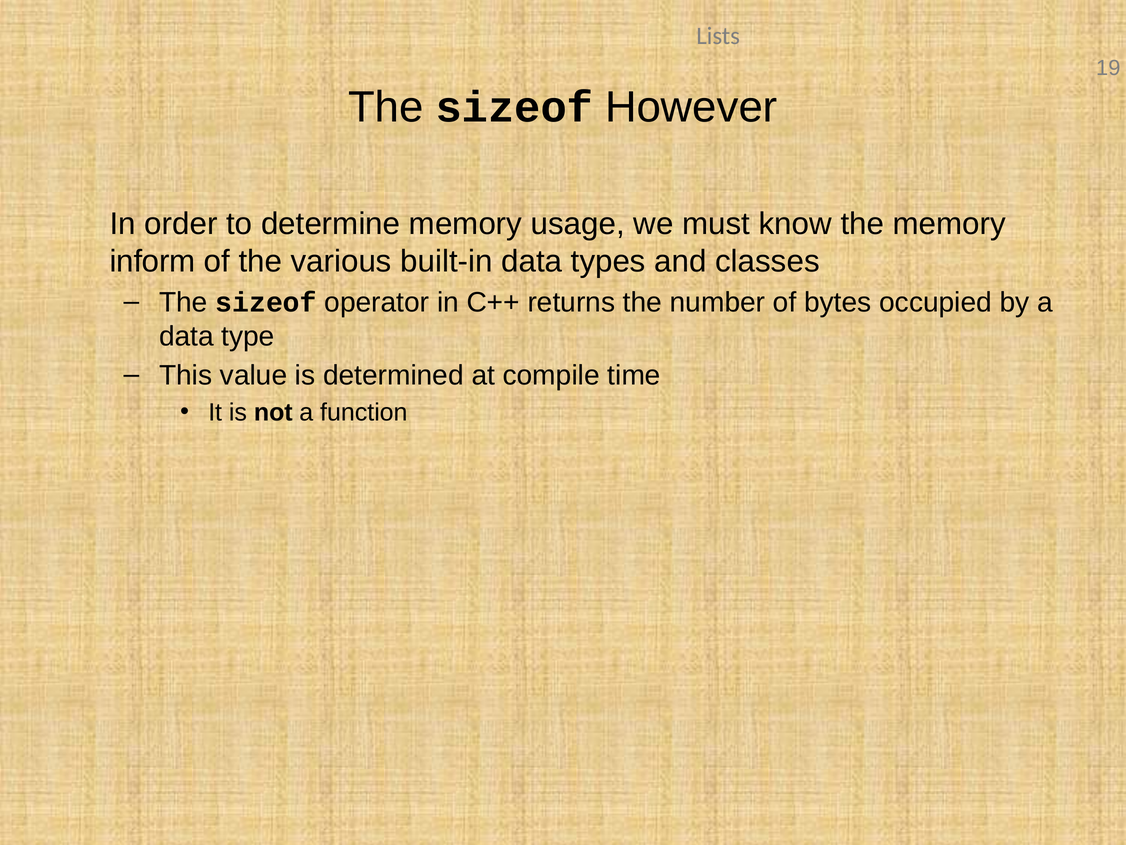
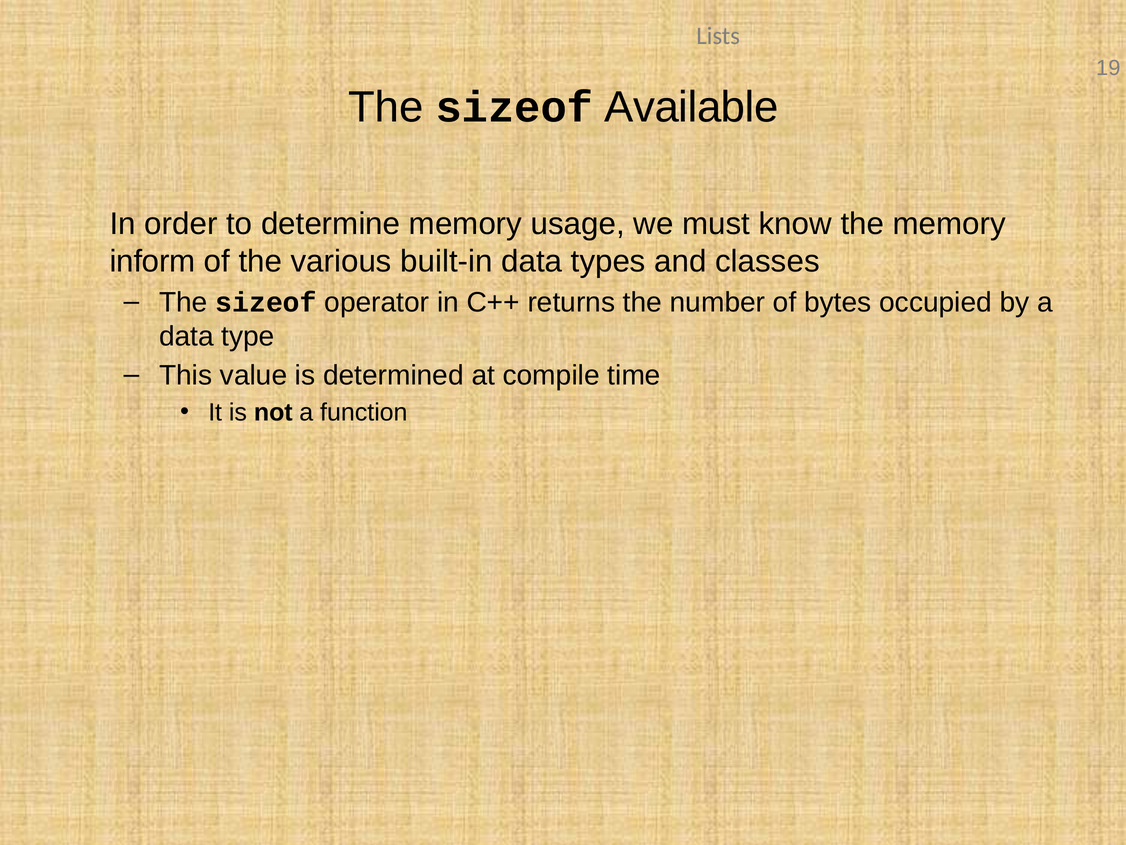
However: However -> Available
